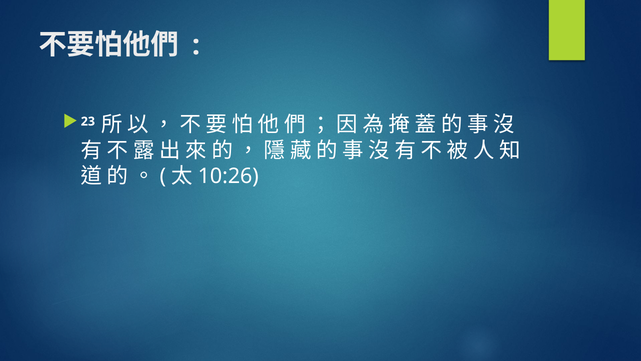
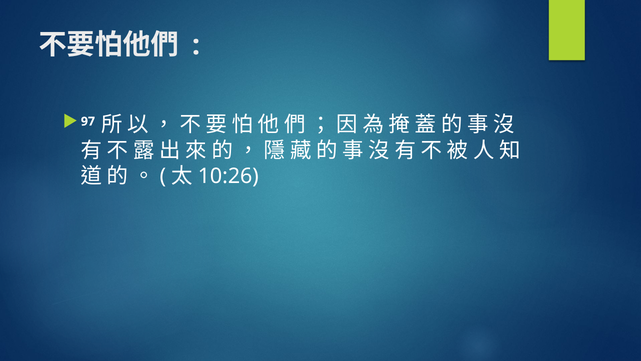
23: 23 -> 97
